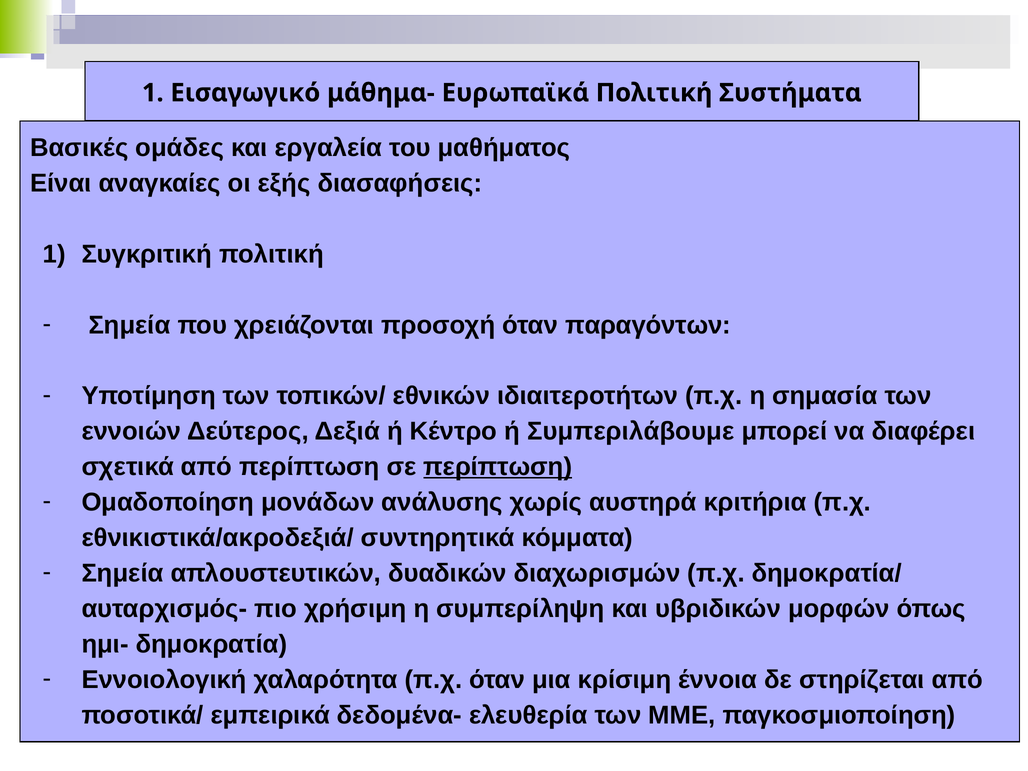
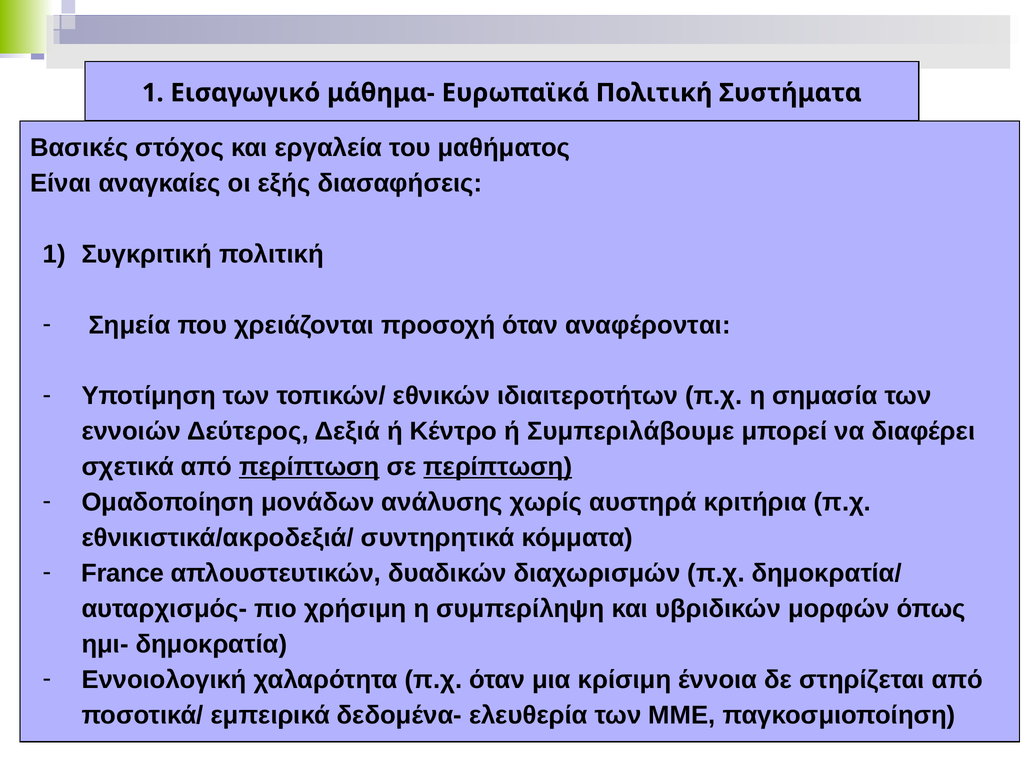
ομάδες: ομάδες -> στόχος
παραγόντων: παραγόντων -> αναφέρονται
περίπτωση at (309, 467) underline: none -> present
Σημεία at (122, 573): Σημεία -> France
